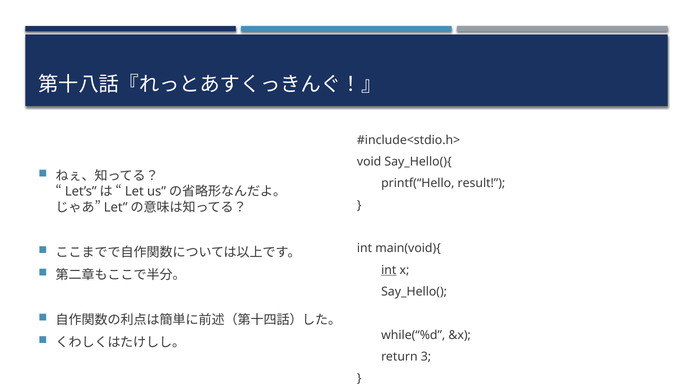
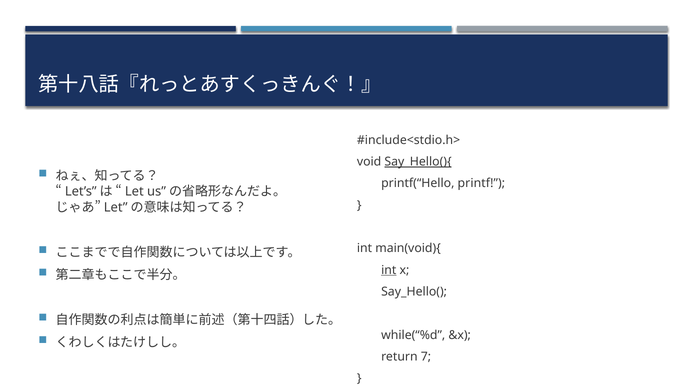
Say_Hello(){ underline: none -> present
result: result -> printf
3: 3 -> 7
